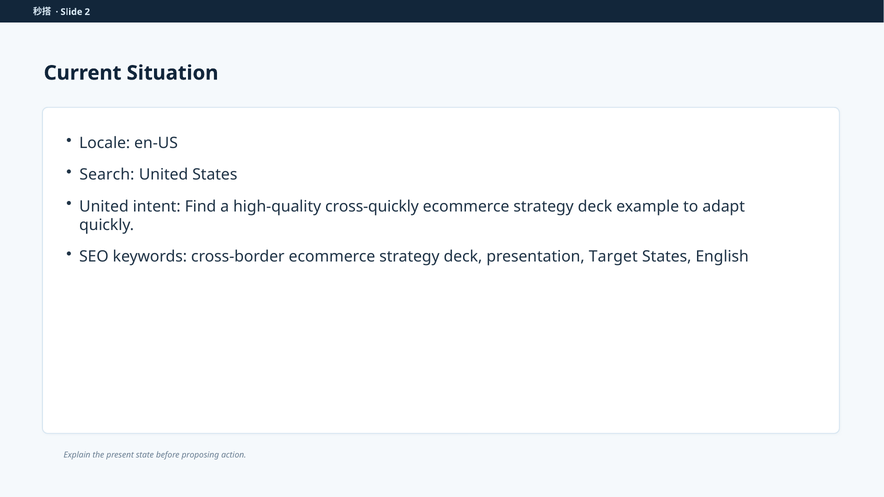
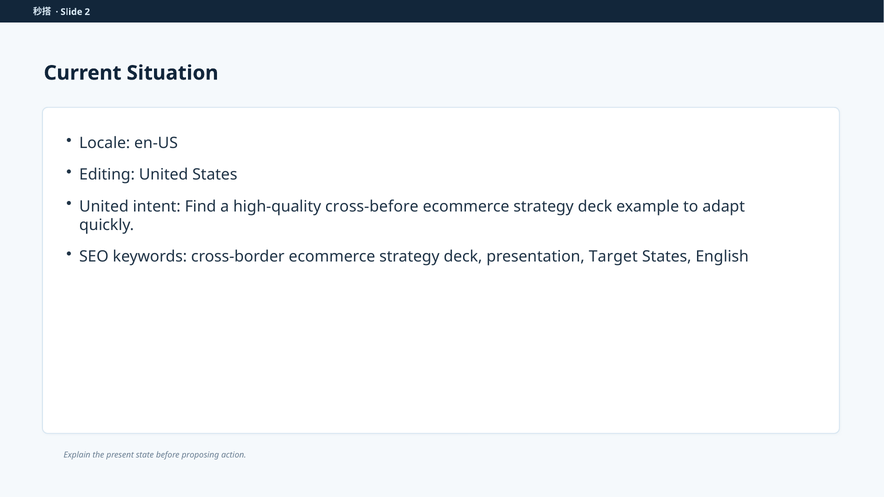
Search: Search -> Editing
cross-quickly: cross-quickly -> cross-before
